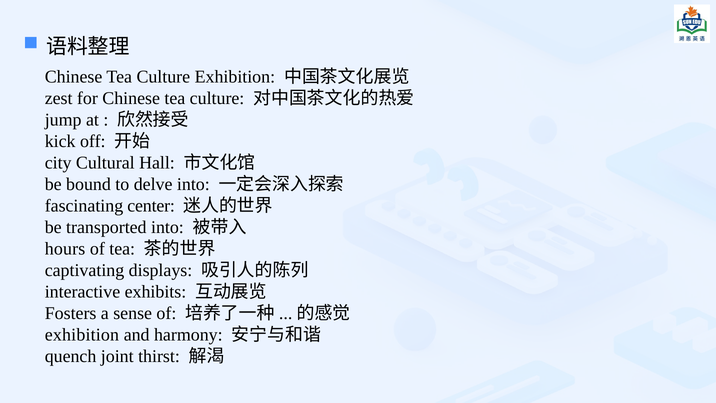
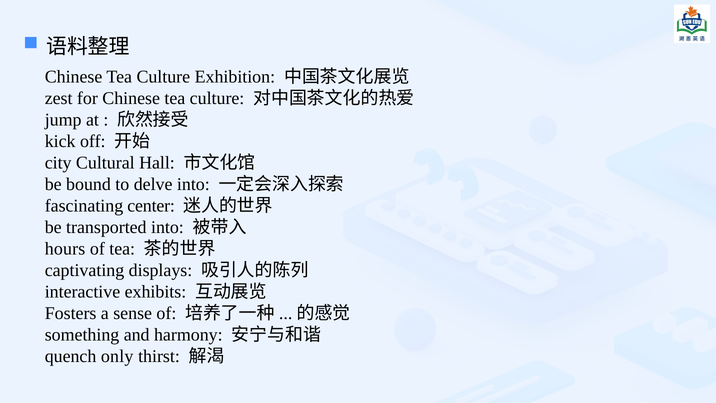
exhibition at (82, 334): exhibition -> something
joint: joint -> only
